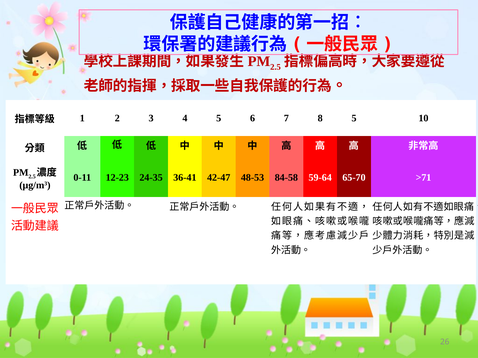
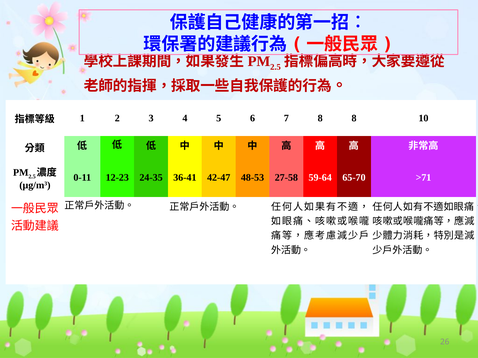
8 5: 5 -> 8
84-58: 84-58 -> 27-58
